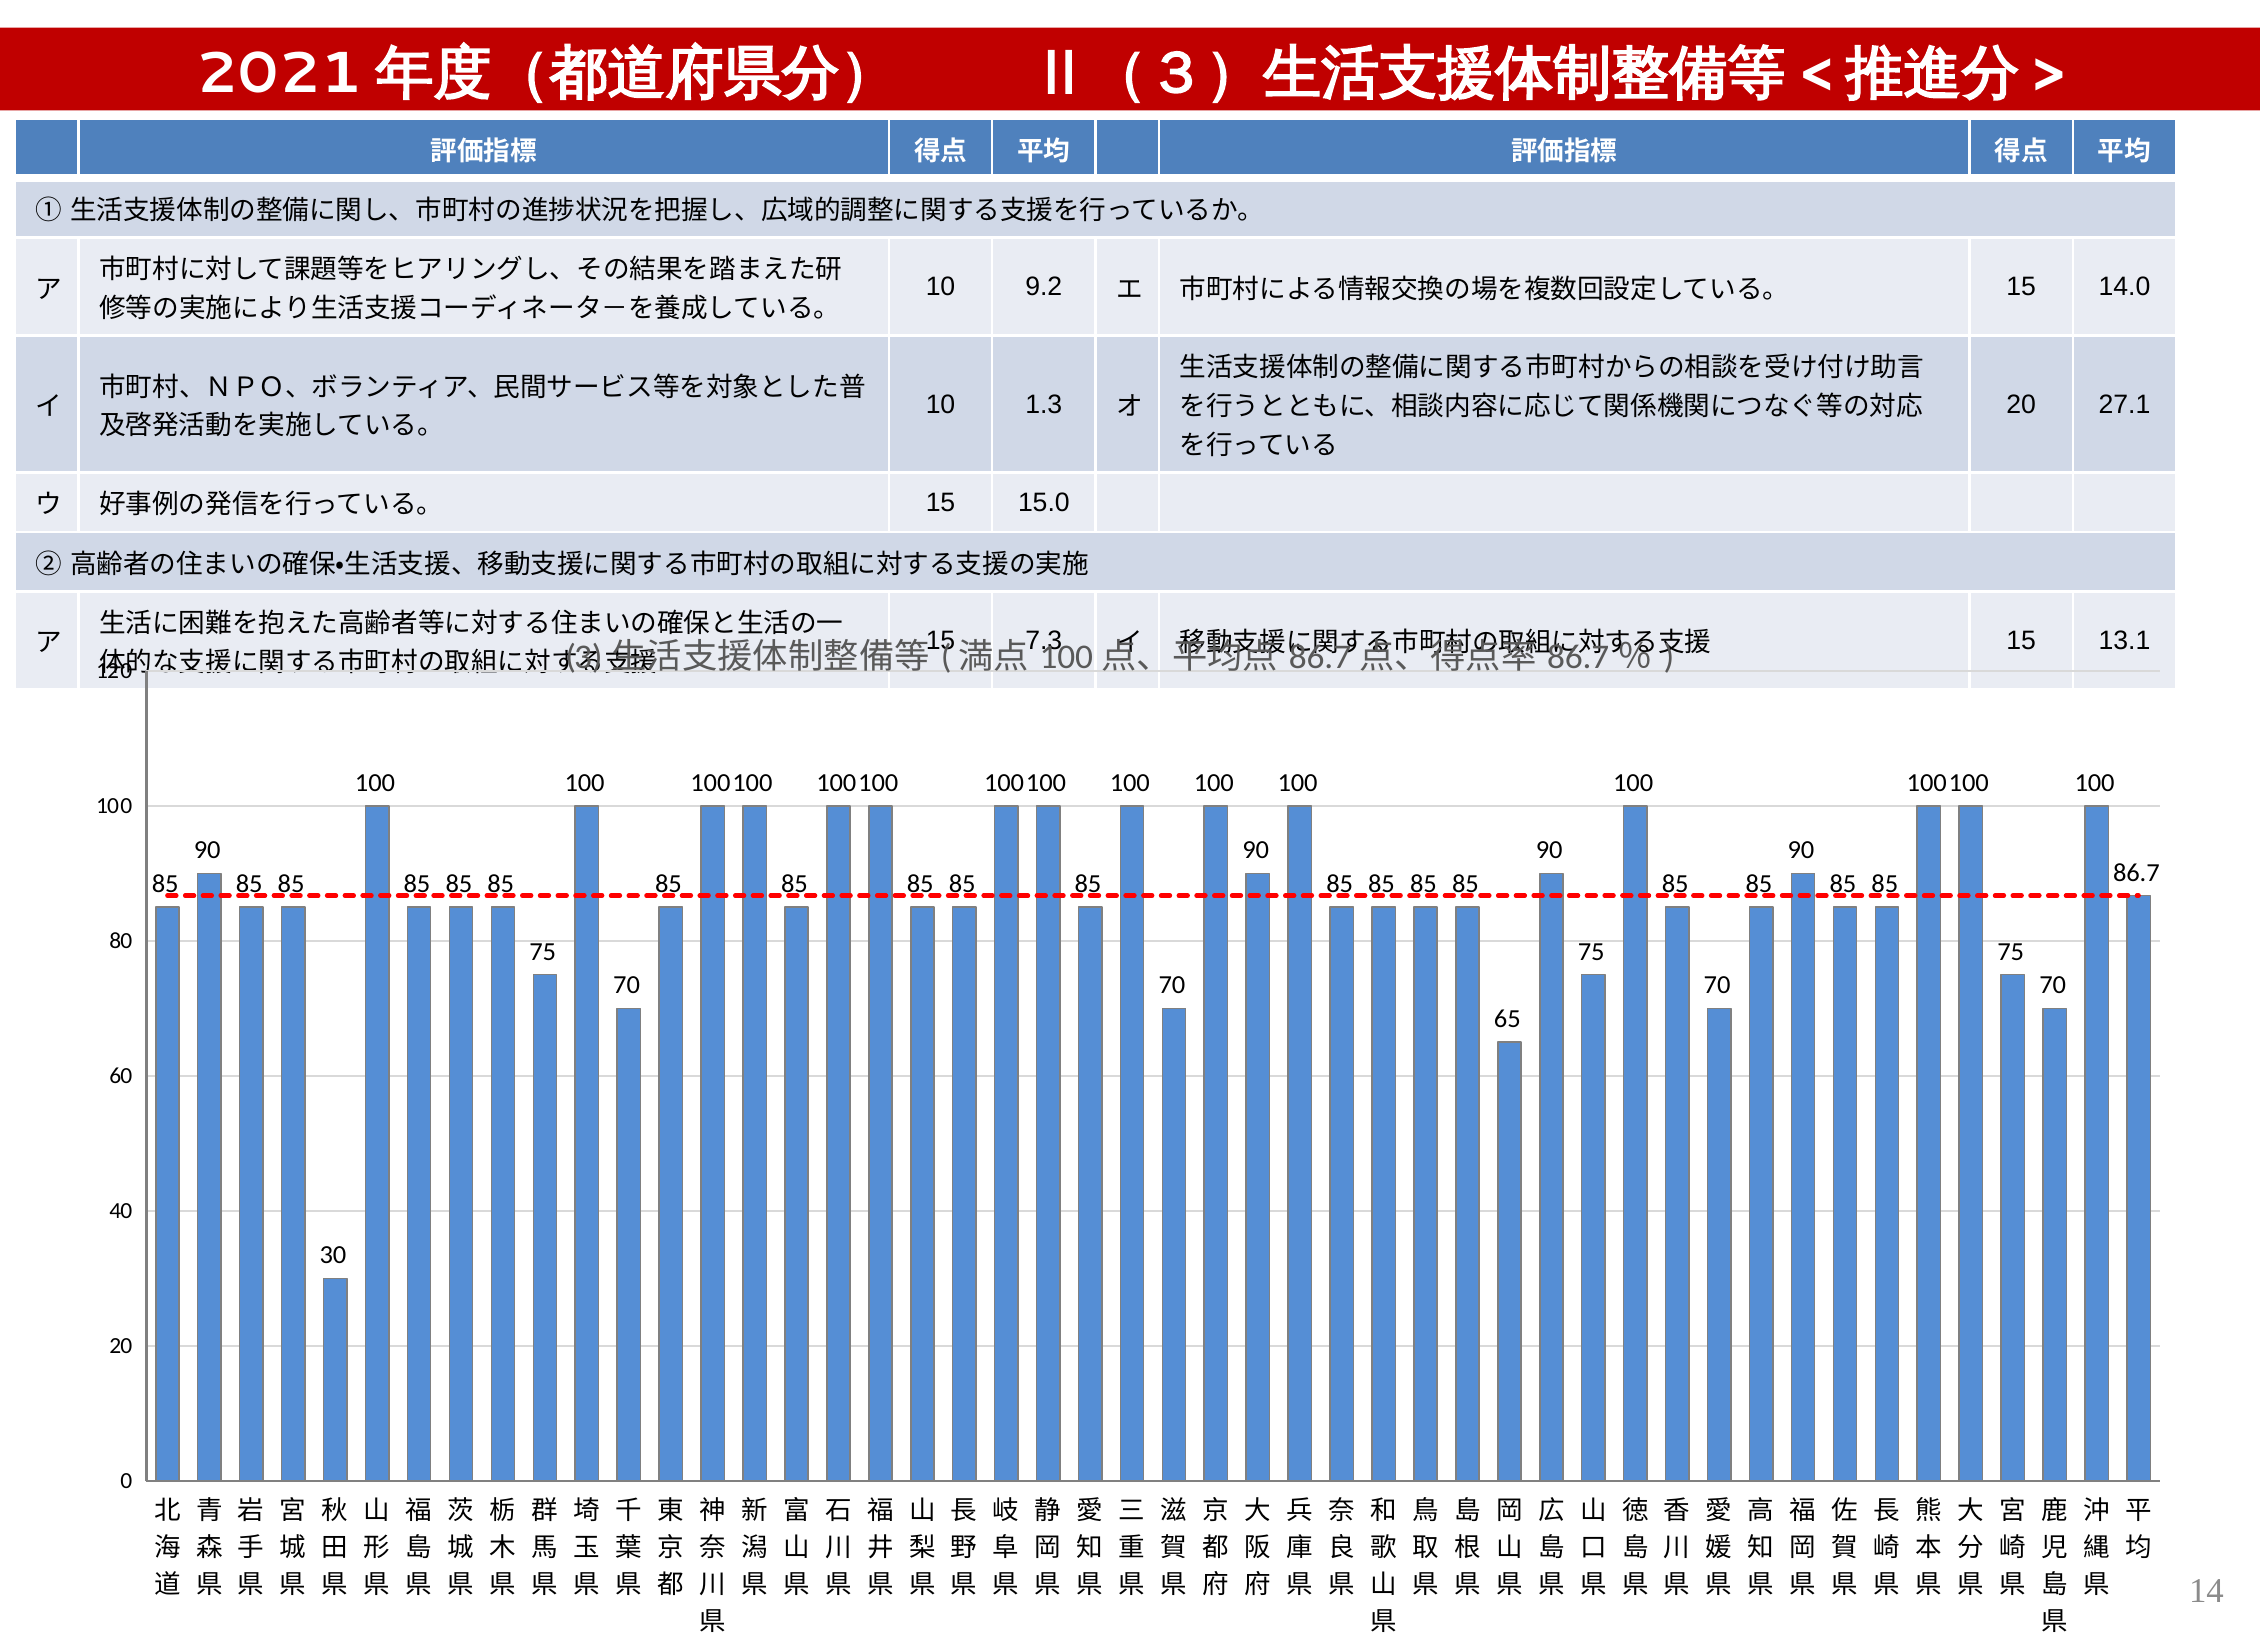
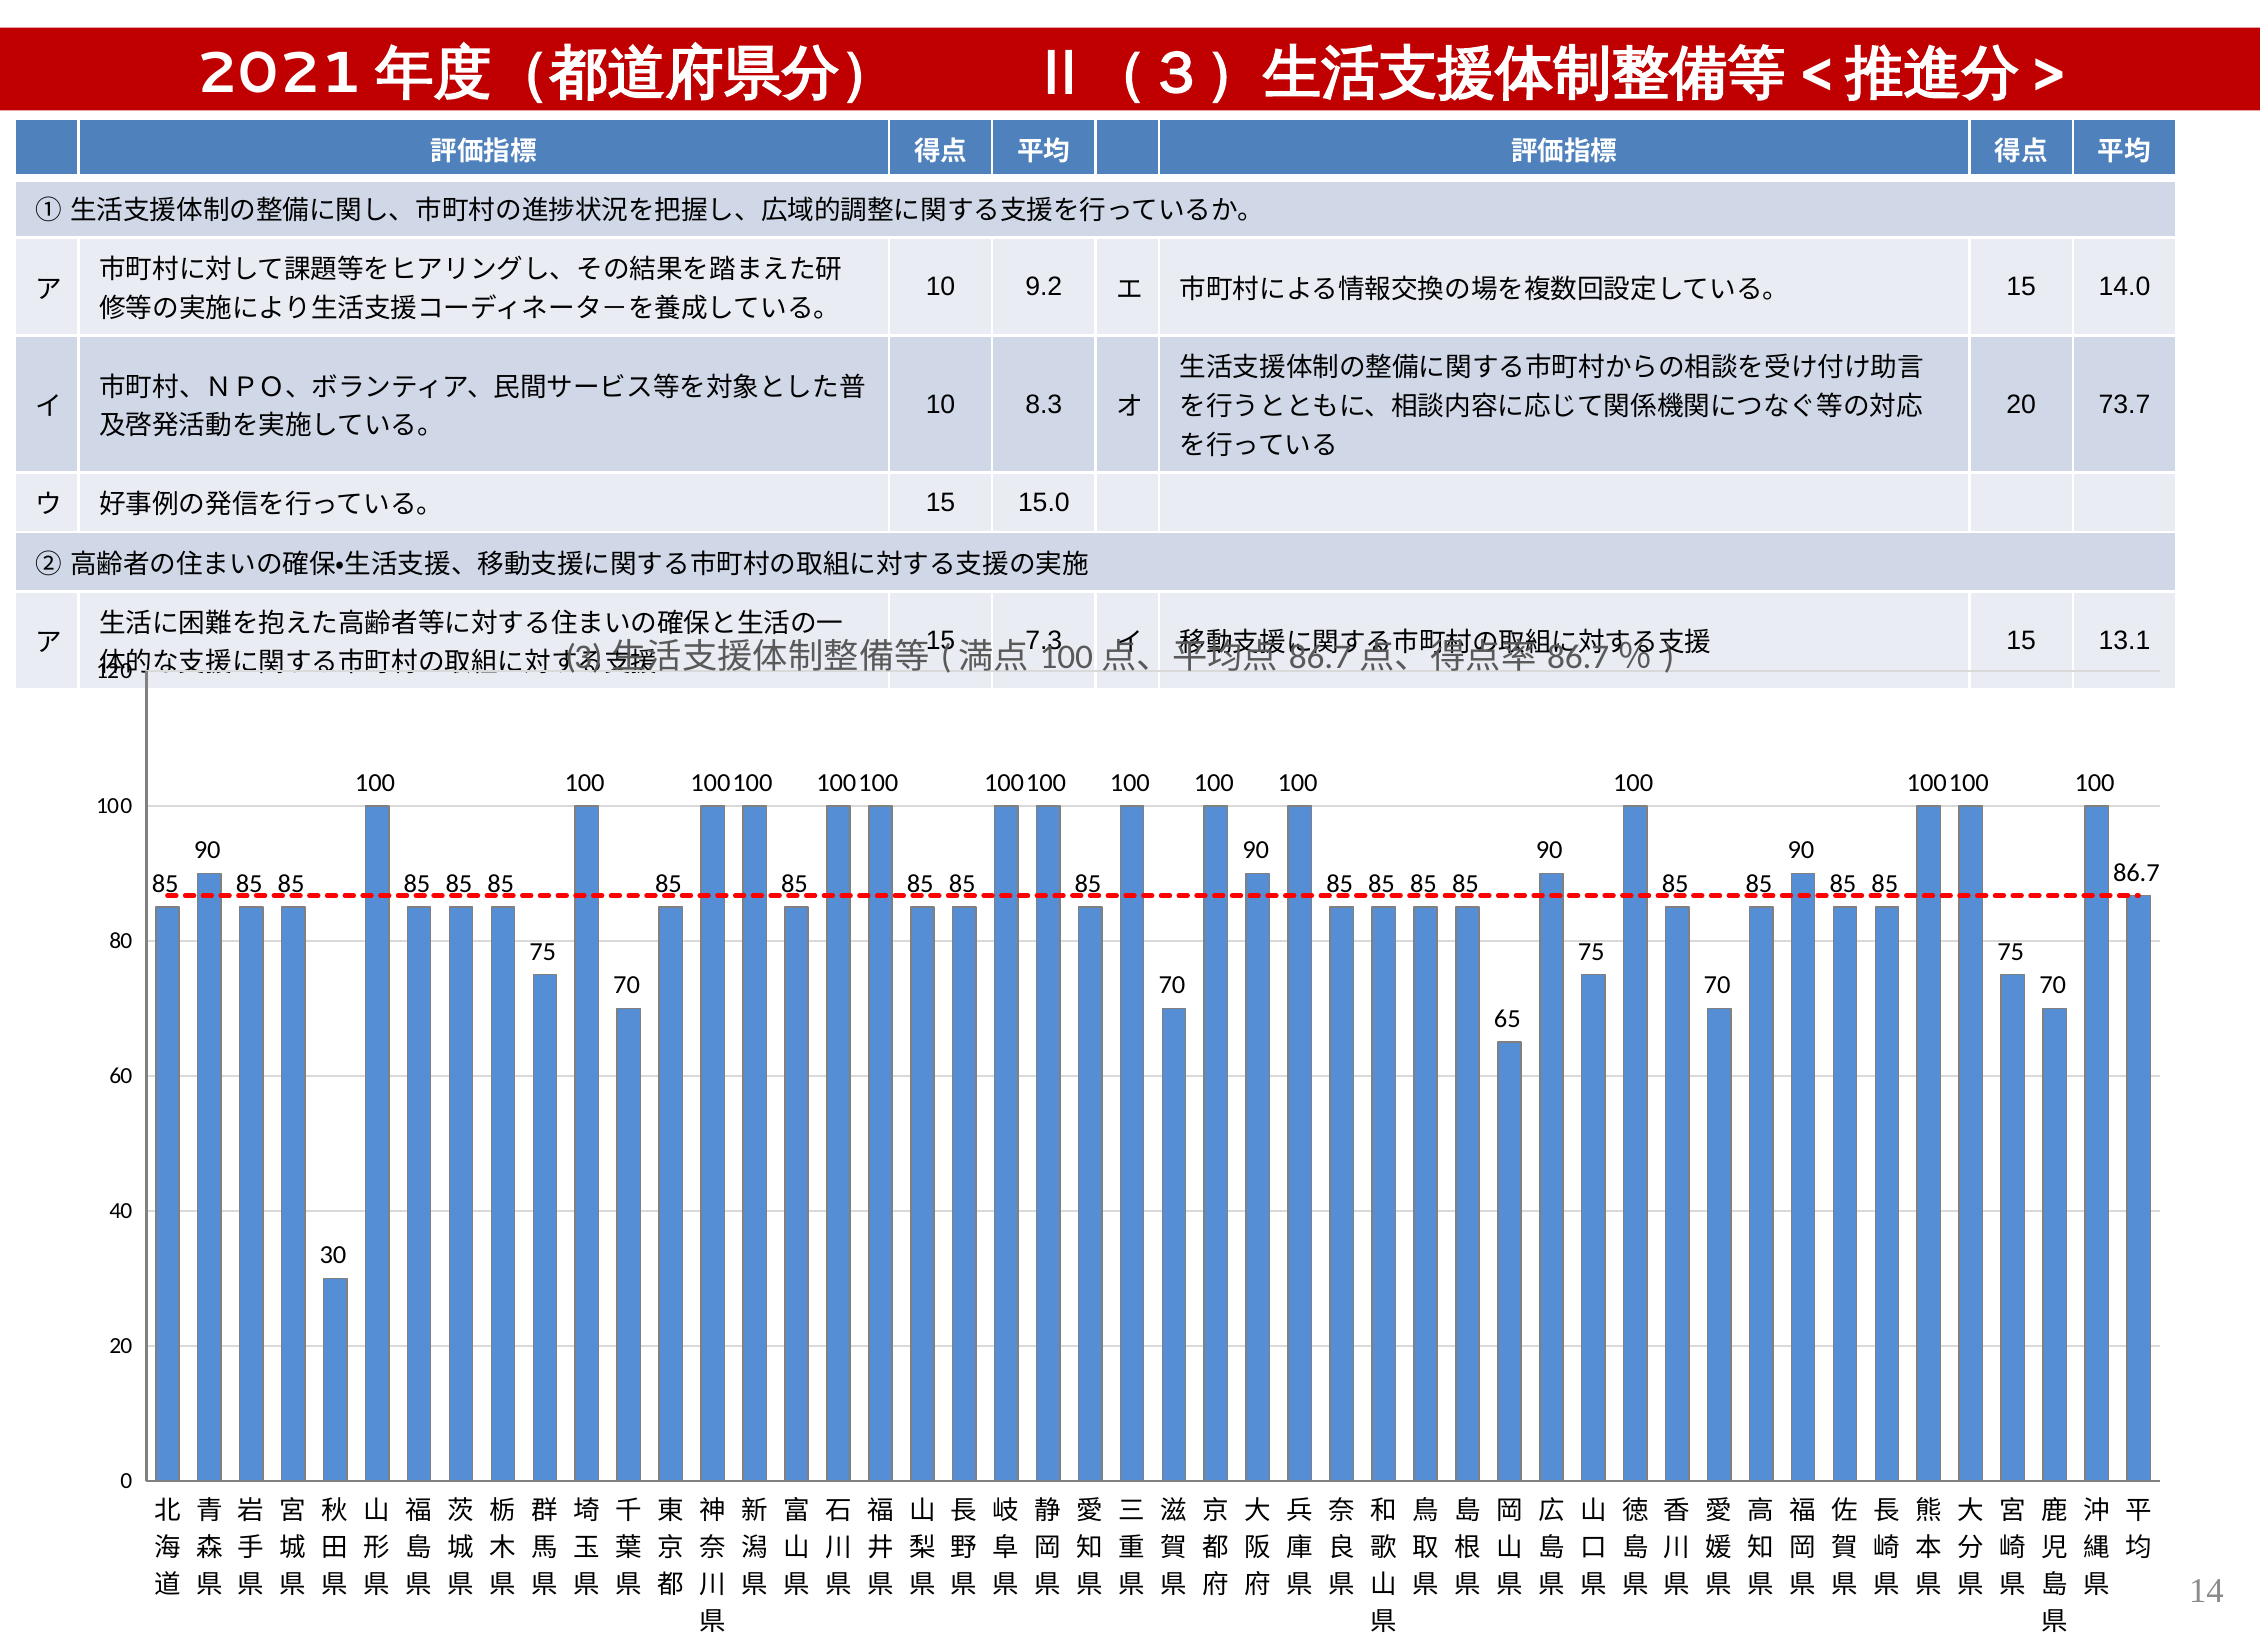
1.3: 1.3 -> 8.3
27.1: 27.1 -> 73.7
